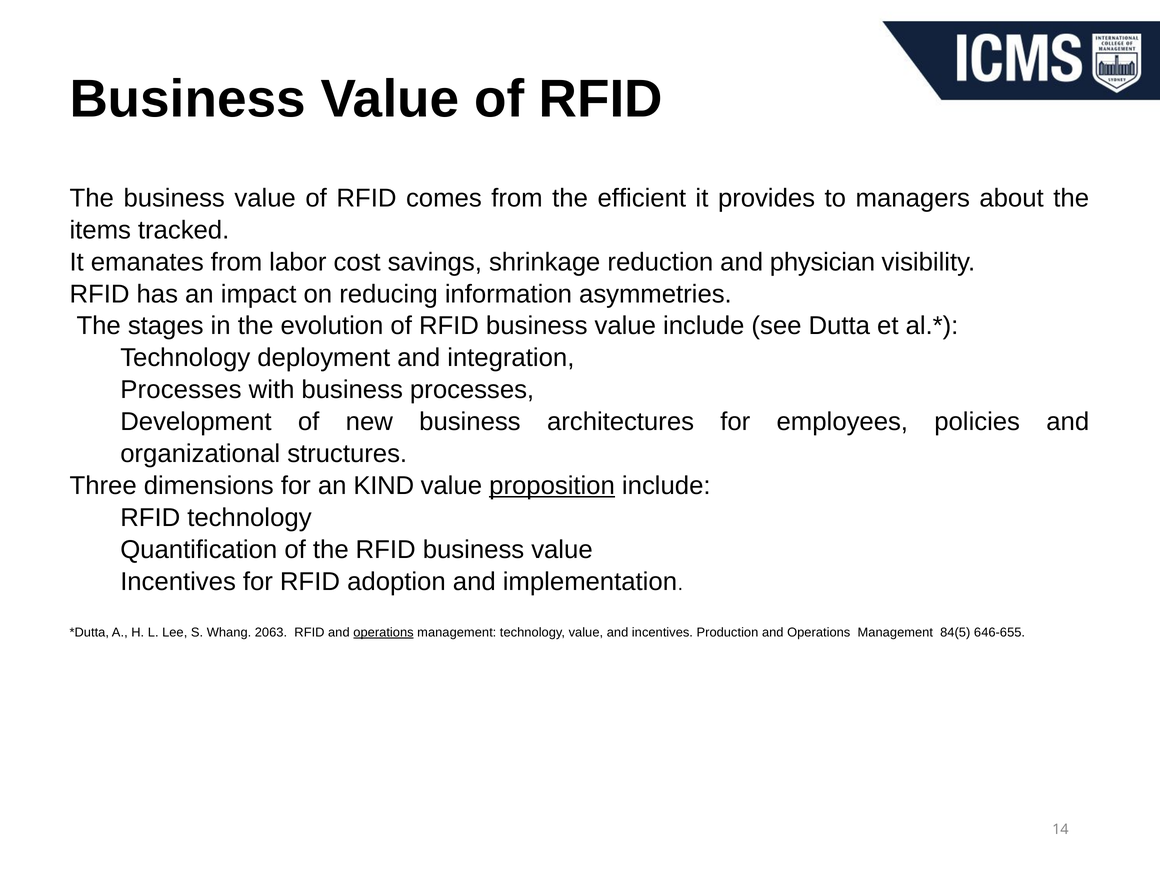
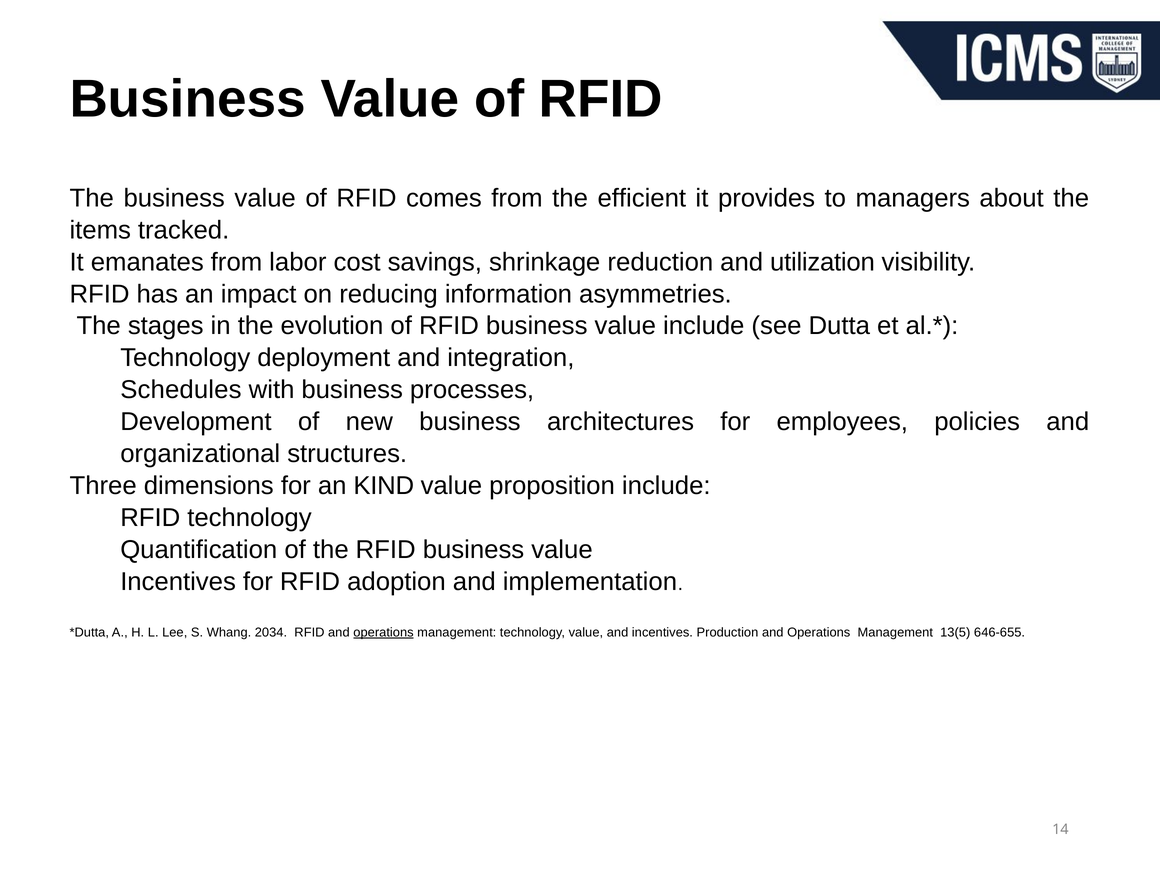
physician: physician -> utilization
Processes at (181, 390): Processes -> Schedules
proposition underline: present -> none
2063: 2063 -> 2034
84(5: 84(5 -> 13(5
